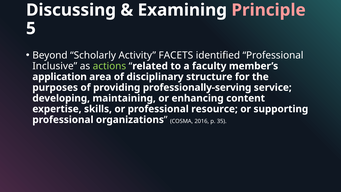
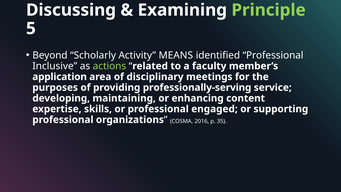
Principle colour: pink -> light green
FACETS: FACETS -> MEANS
structure: structure -> meetings
resource: resource -> engaged
